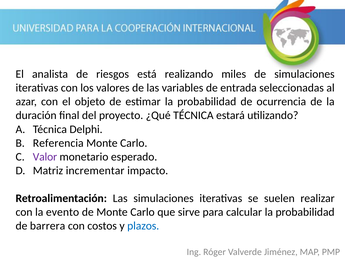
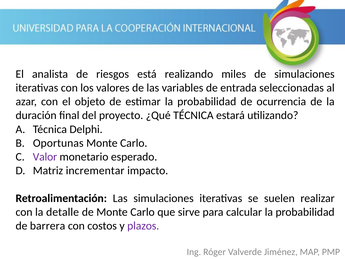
Referencia: Referencia -> Oportunas
evento: evento -> detalle
plazos colour: blue -> purple
